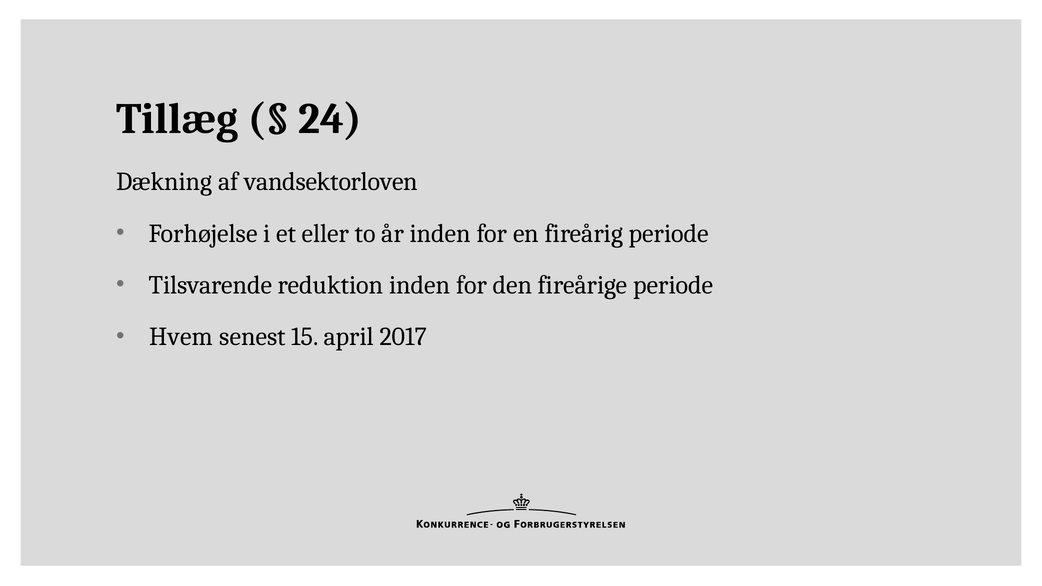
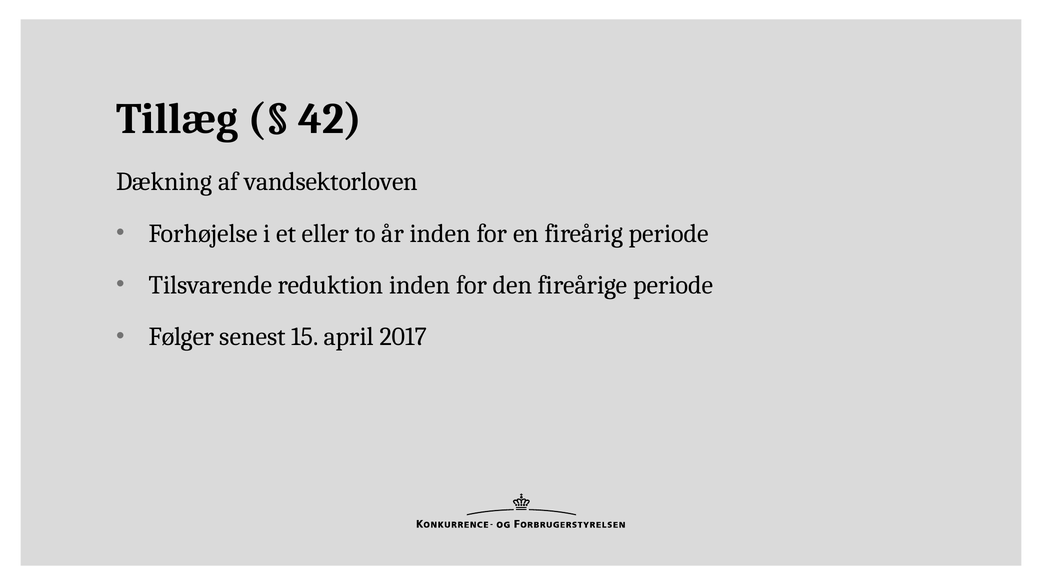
24: 24 -> 42
Hvem: Hvem -> Følger
